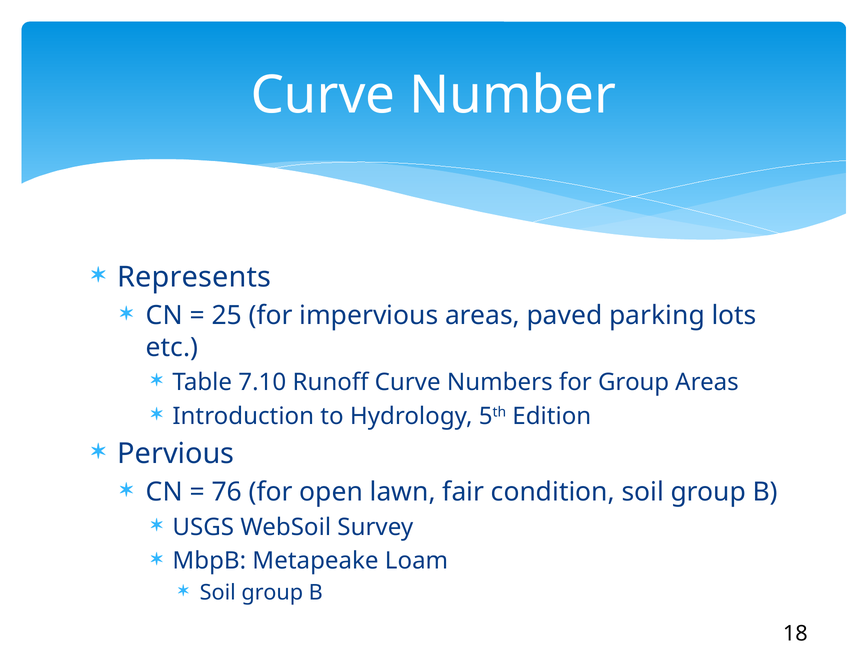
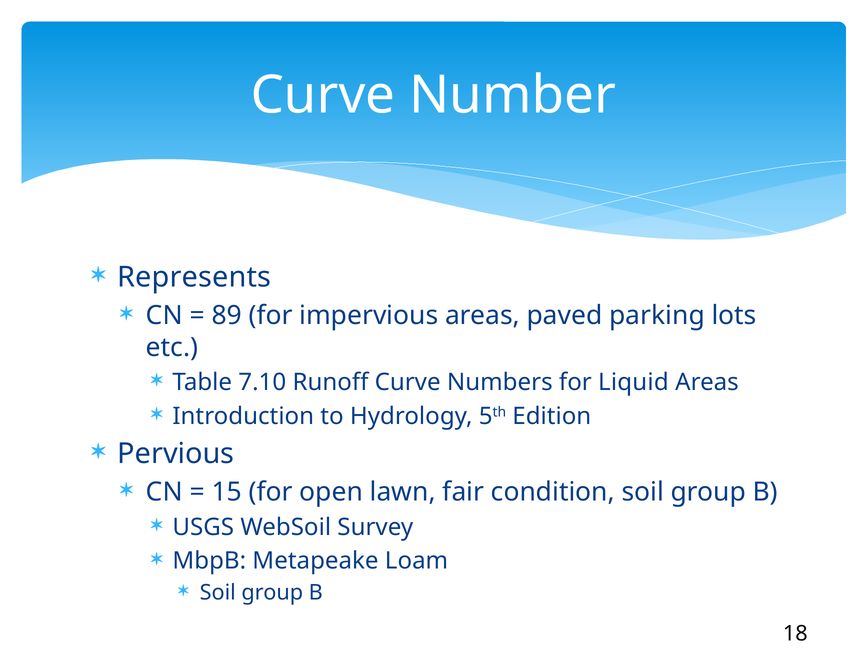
25: 25 -> 89
for Group: Group -> Liquid
76: 76 -> 15
